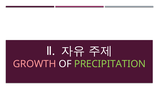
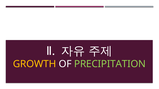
GROWTH colour: pink -> yellow
